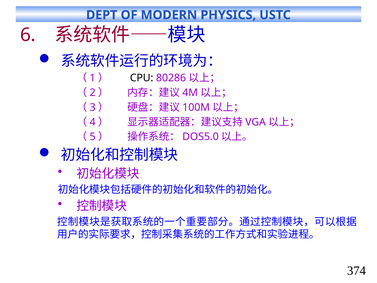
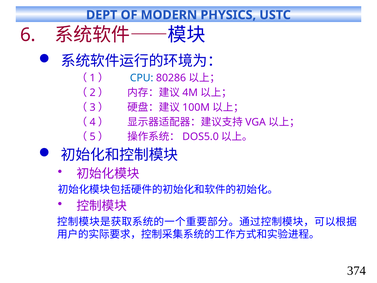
CPU colour: black -> blue
